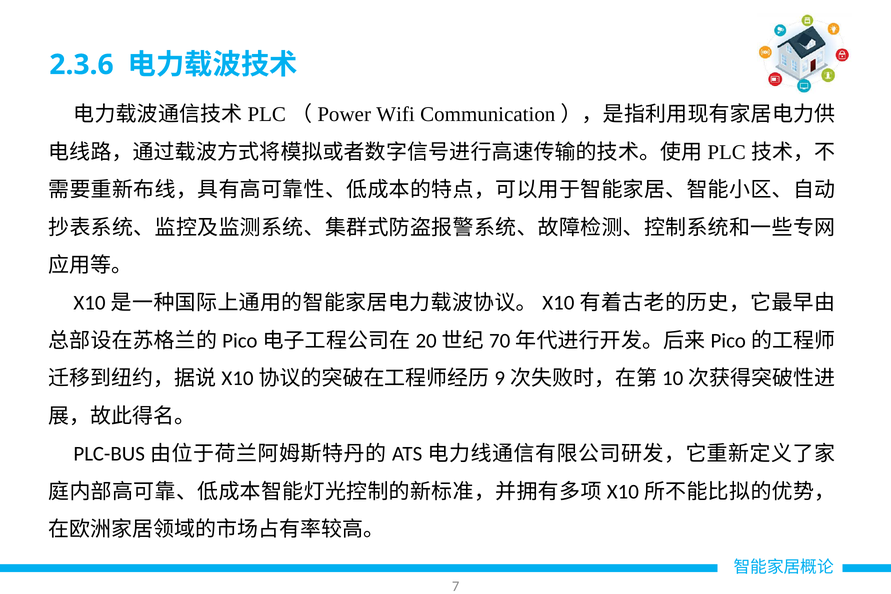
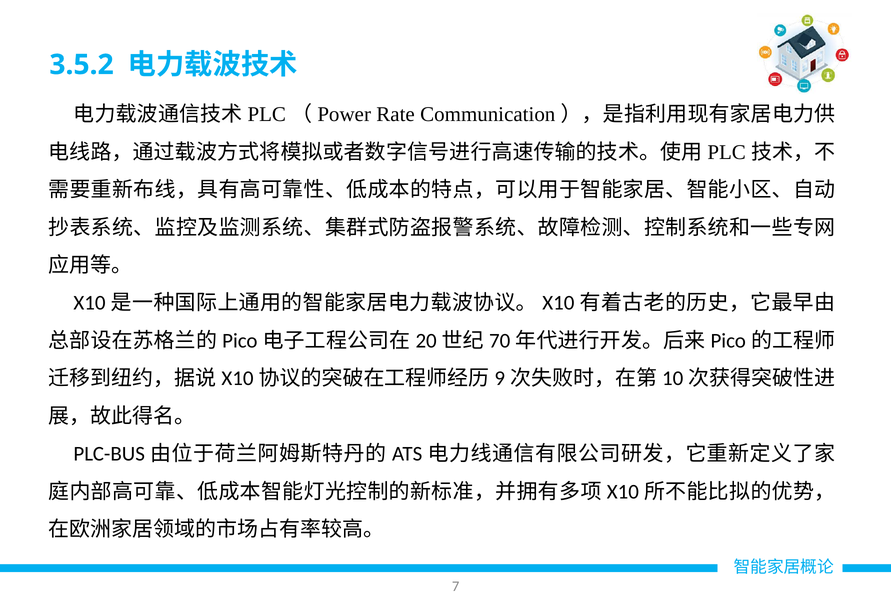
2.3.6: 2.3.6 -> 3.5.2
Wifi: Wifi -> Rate
